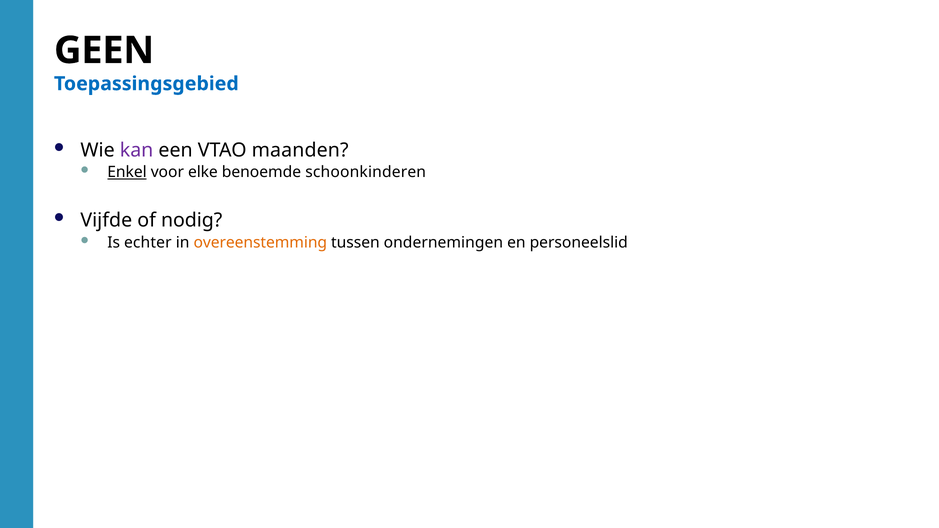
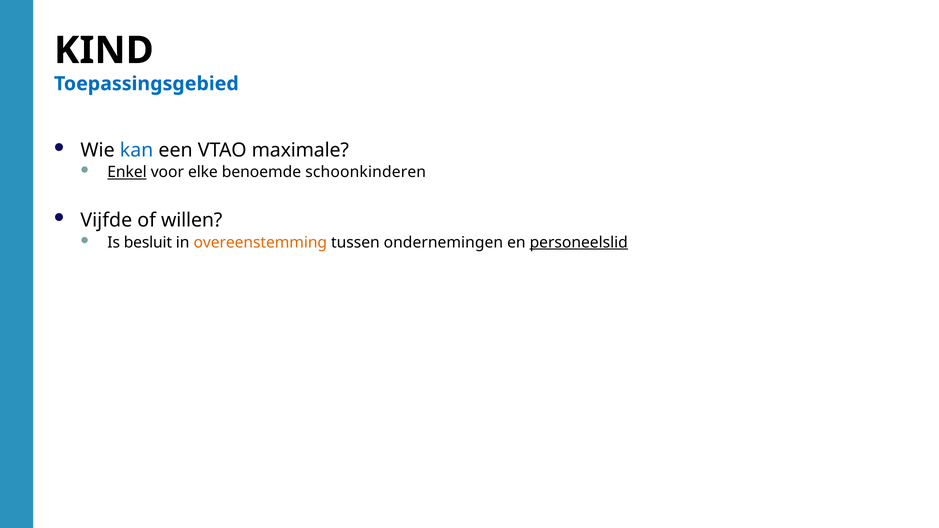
GEEN: GEEN -> KIND
kan colour: purple -> blue
maanden: maanden -> maximale
nodig: nodig -> willen
echter: echter -> besluit
personeelslid underline: none -> present
